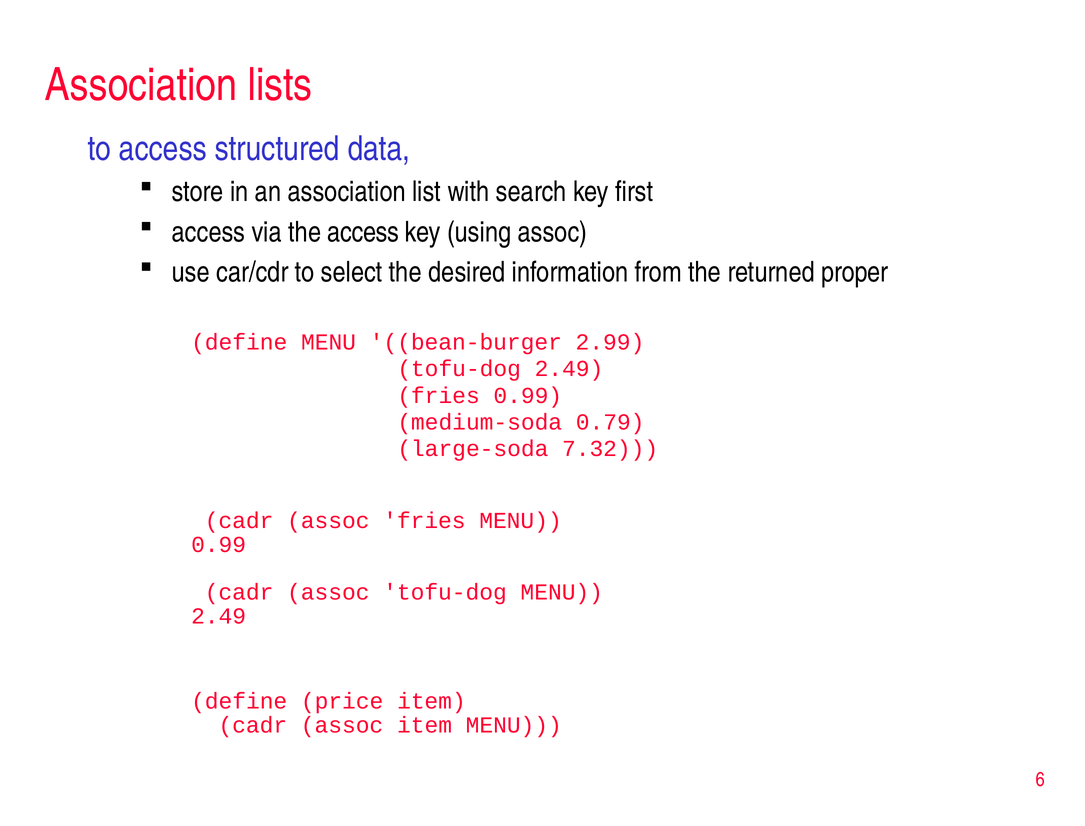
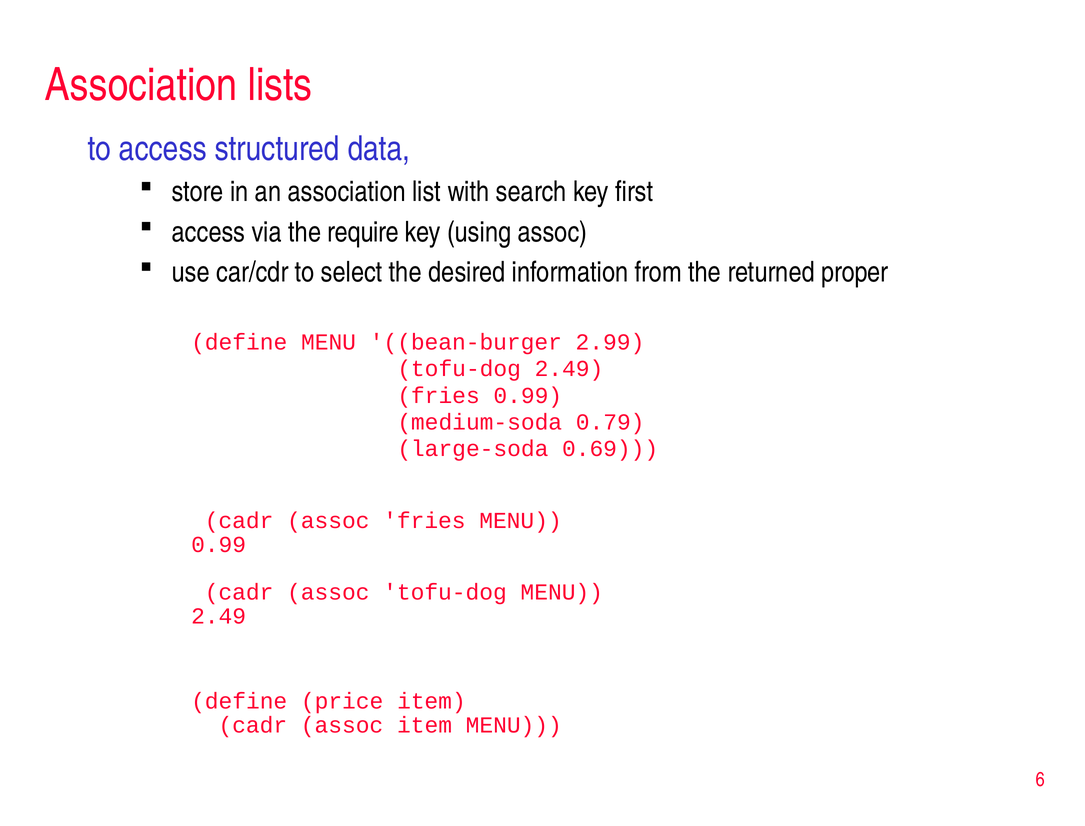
the access: access -> require
7.32: 7.32 -> 0.69
